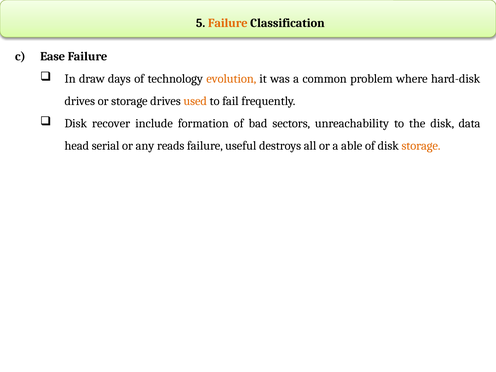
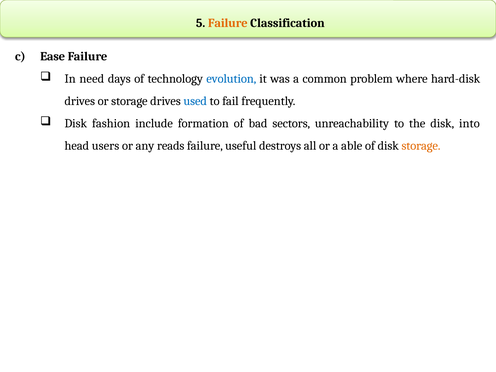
draw: draw -> need
evolution colour: orange -> blue
used colour: orange -> blue
recover: recover -> fashion
data: data -> into
serial: serial -> users
